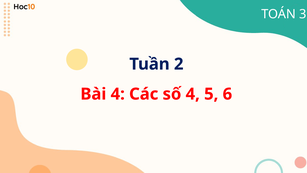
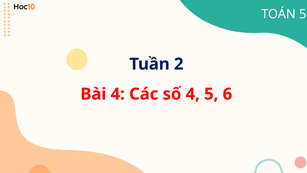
TOÁN 3: 3 -> 5
